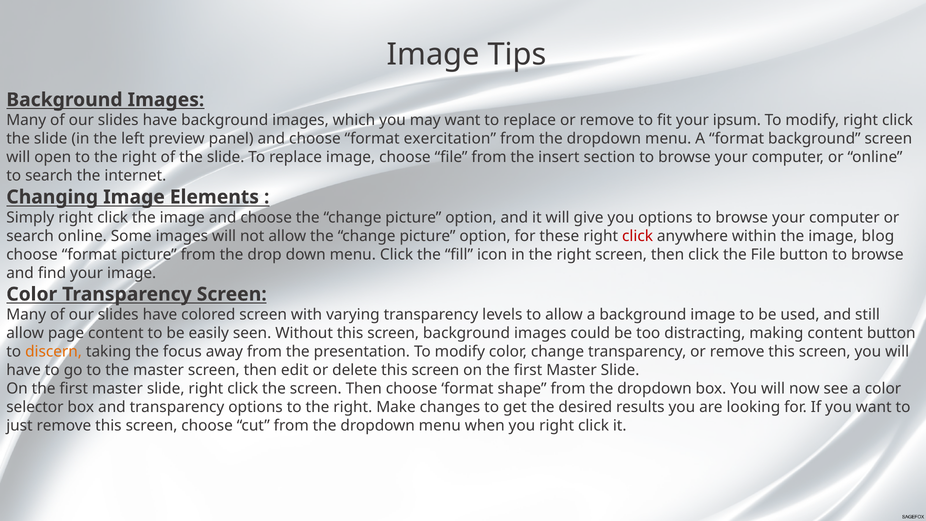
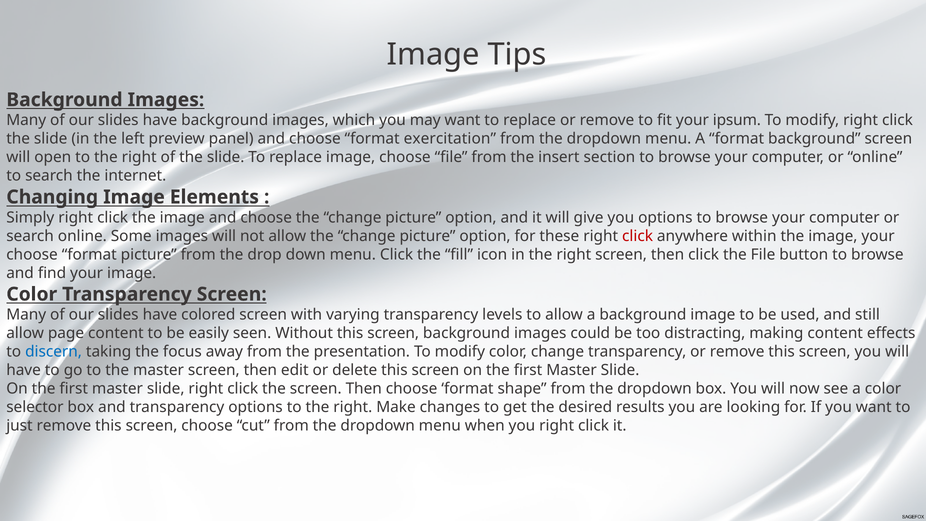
image blog: blog -> your
content button: button -> effects
discern colour: orange -> blue
